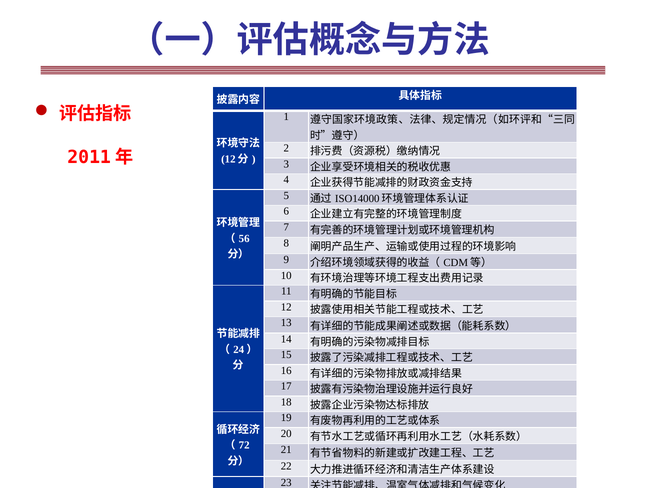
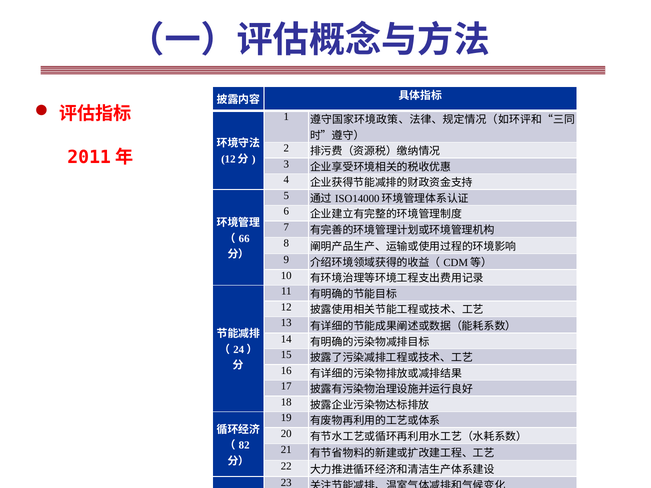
56: 56 -> 66
72: 72 -> 82
